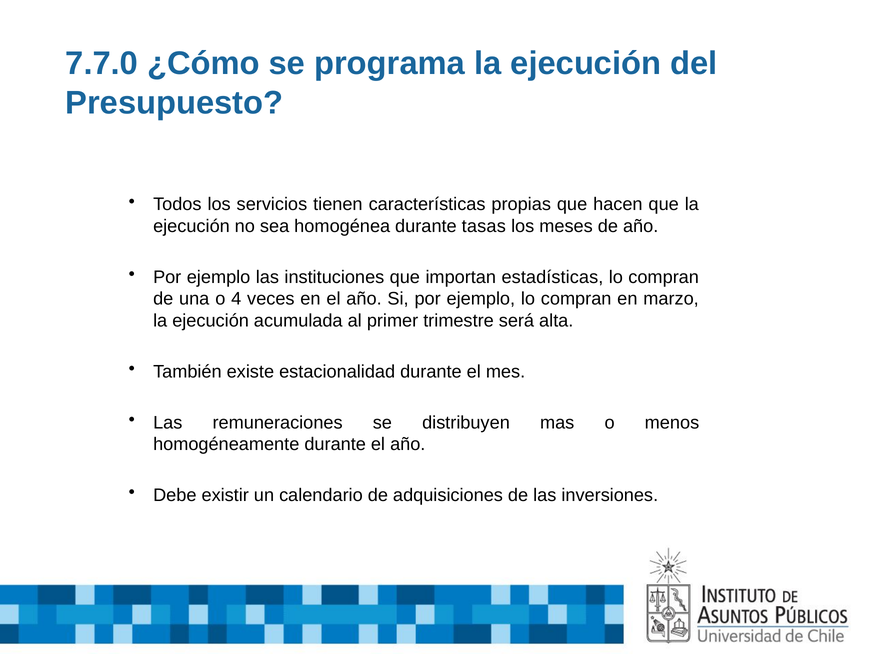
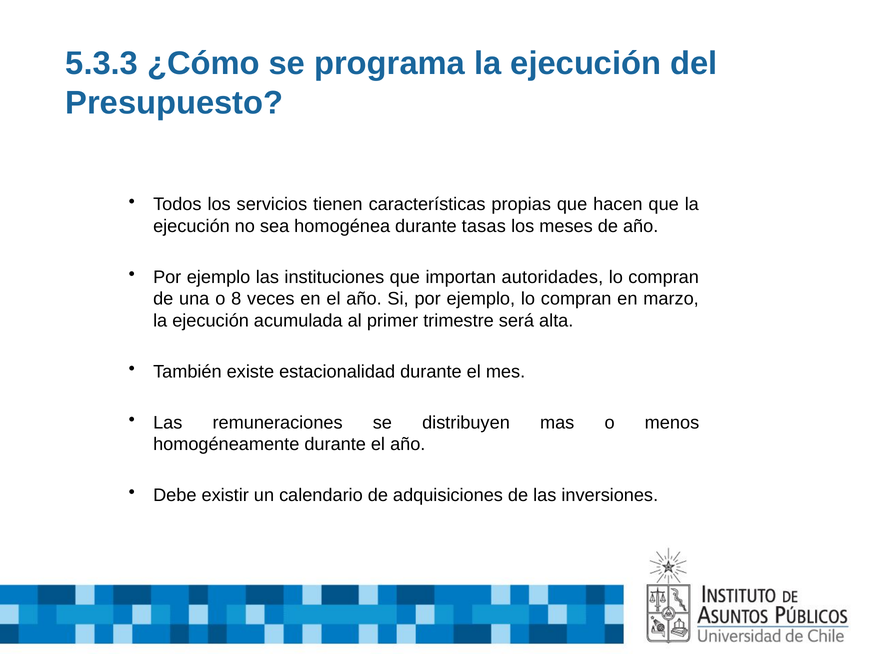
7.7.0: 7.7.0 -> 5.3.3
estadísticas: estadísticas -> autoridades
4: 4 -> 8
